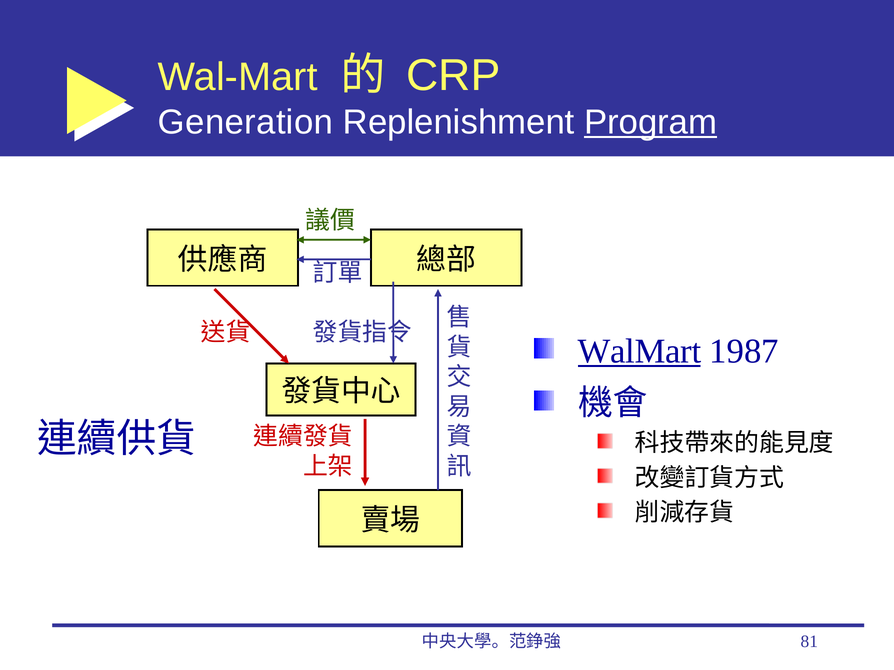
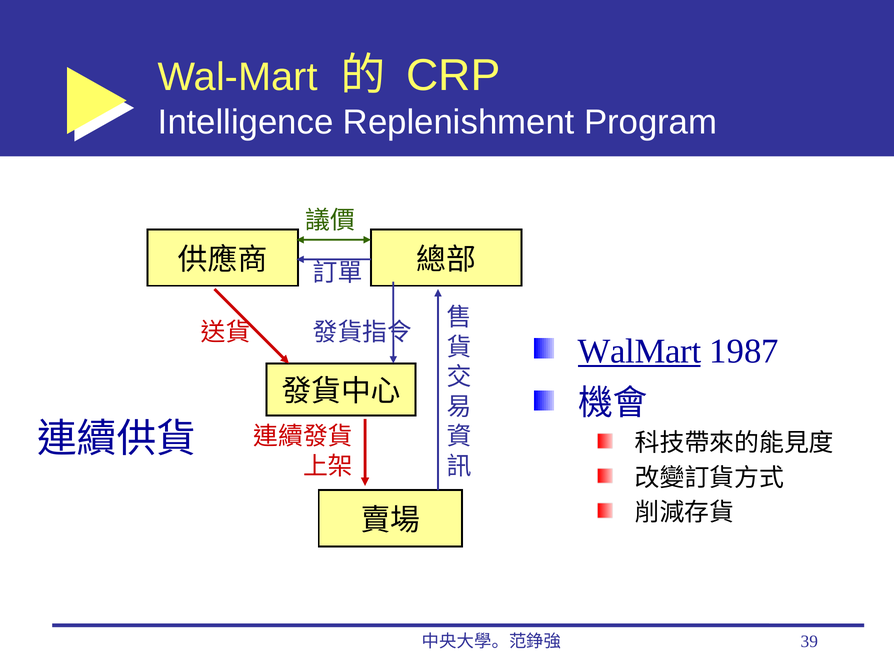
Generation: Generation -> Intelligence
Program underline: present -> none
81: 81 -> 39
